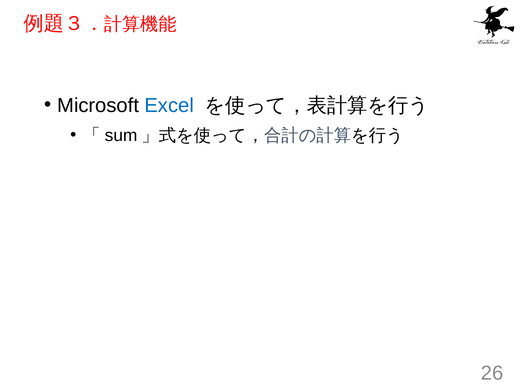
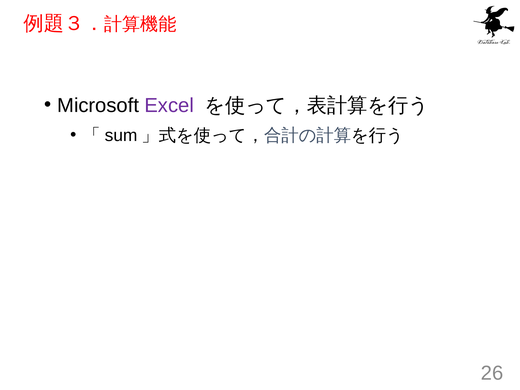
Excel colour: blue -> purple
